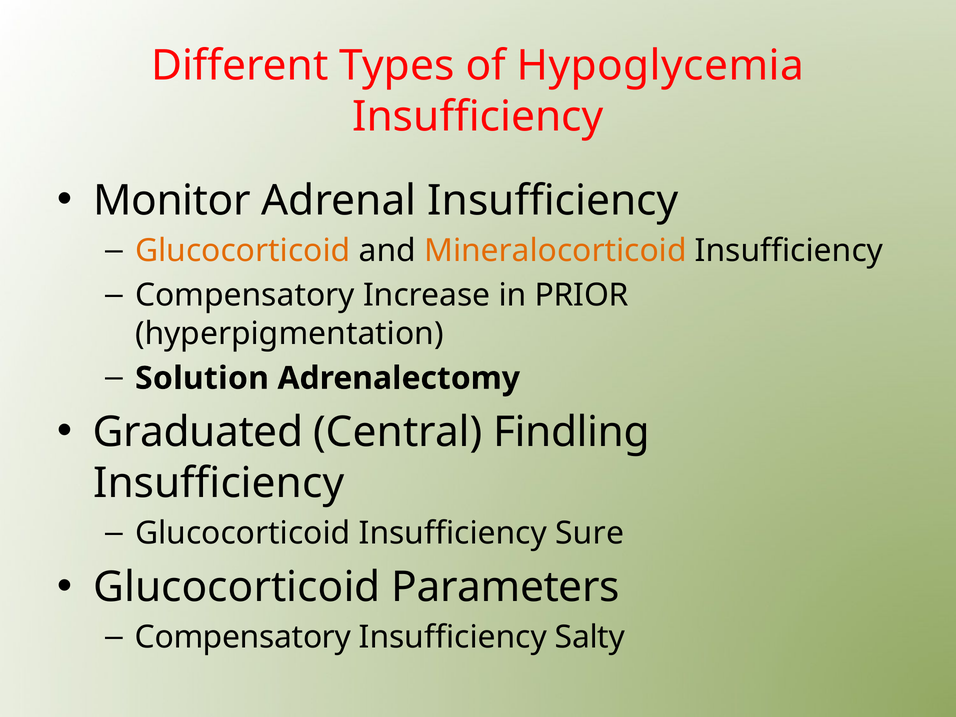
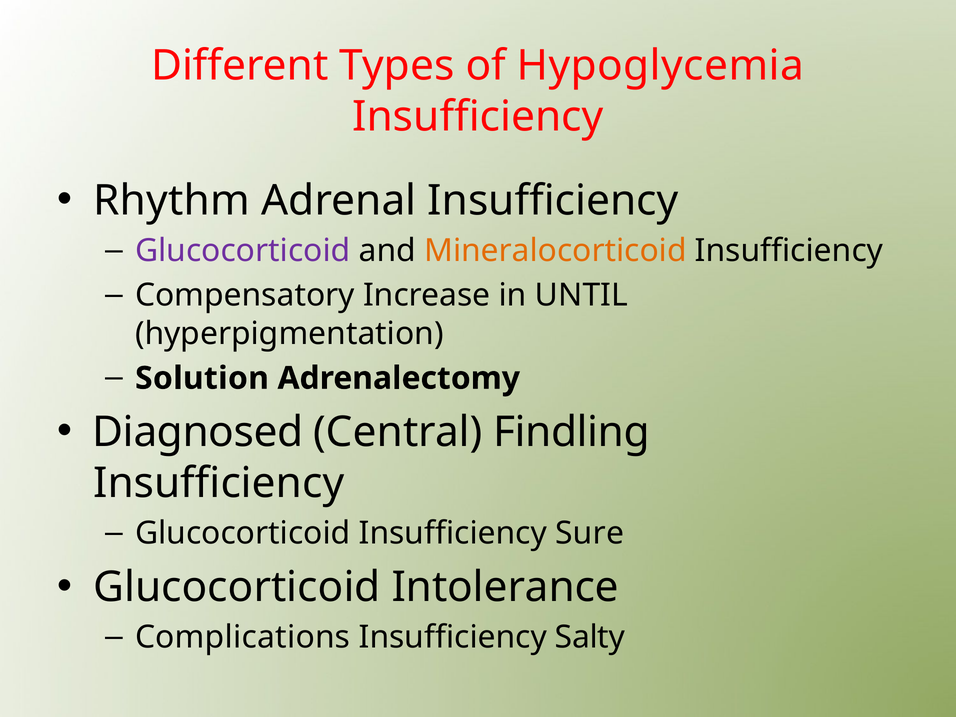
Monitor: Monitor -> Rhythm
Glucocorticoid at (243, 251) colour: orange -> purple
PRIOR: PRIOR -> UNTIL
Graduated: Graduated -> Diagnosed
Parameters: Parameters -> Intolerance
Compensatory at (243, 637): Compensatory -> Complications
